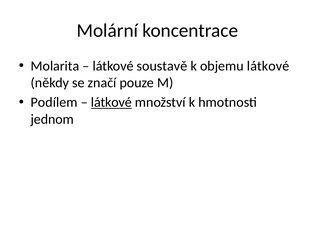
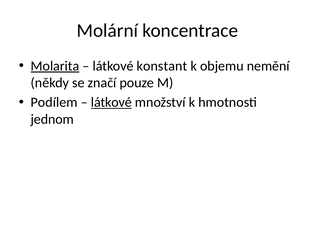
Molarita underline: none -> present
soustavě: soustavě -> konstant
objemu látkové: látkové -> nemění
